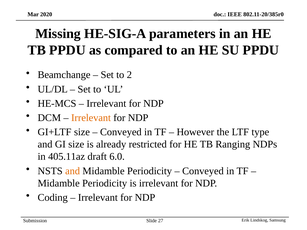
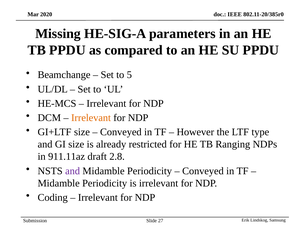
2: 2 -> 5
405.11az: 405.11az -> 911.11az
6.0: 6.0 -> 2.8
and at (73, 171) colour: orange -> purple
